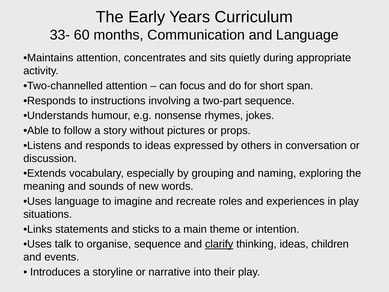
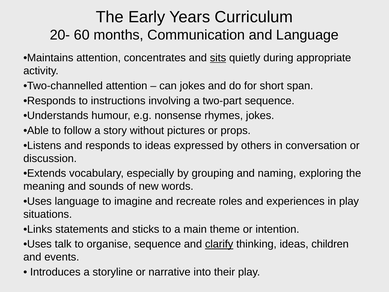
33-: 33- -> 20-
sits underline: none -> present
can focus: focus -> jokes
